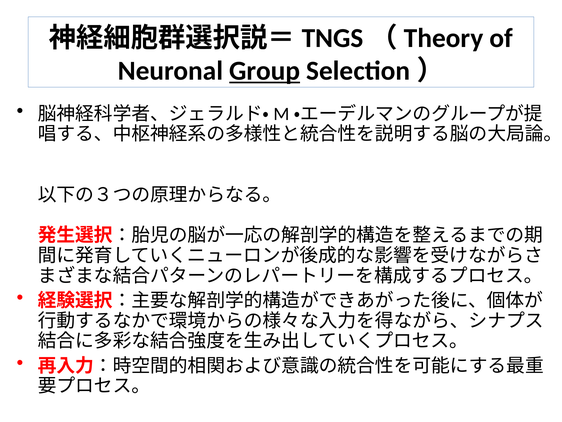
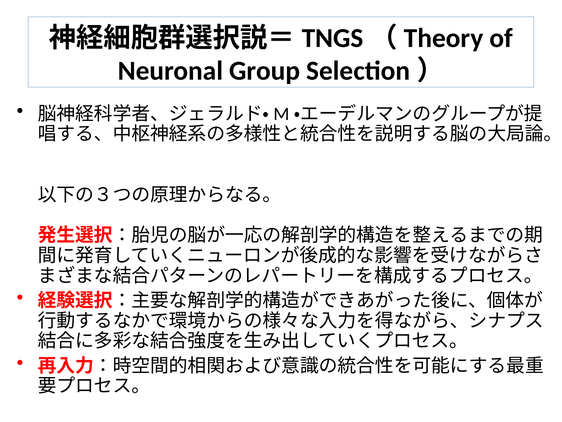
Group underline: present -> none
